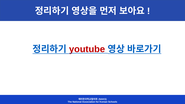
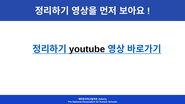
youtube colour: red -> black
